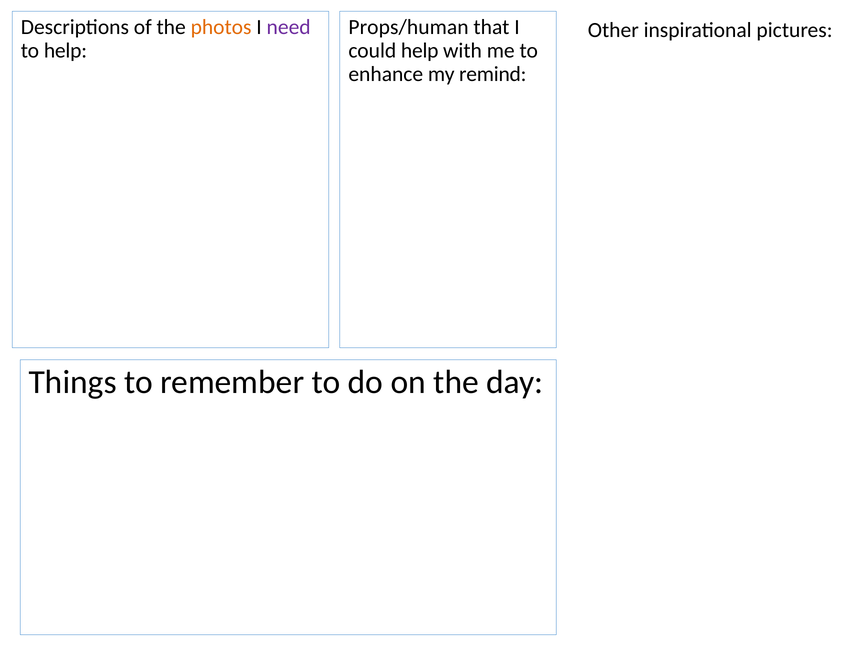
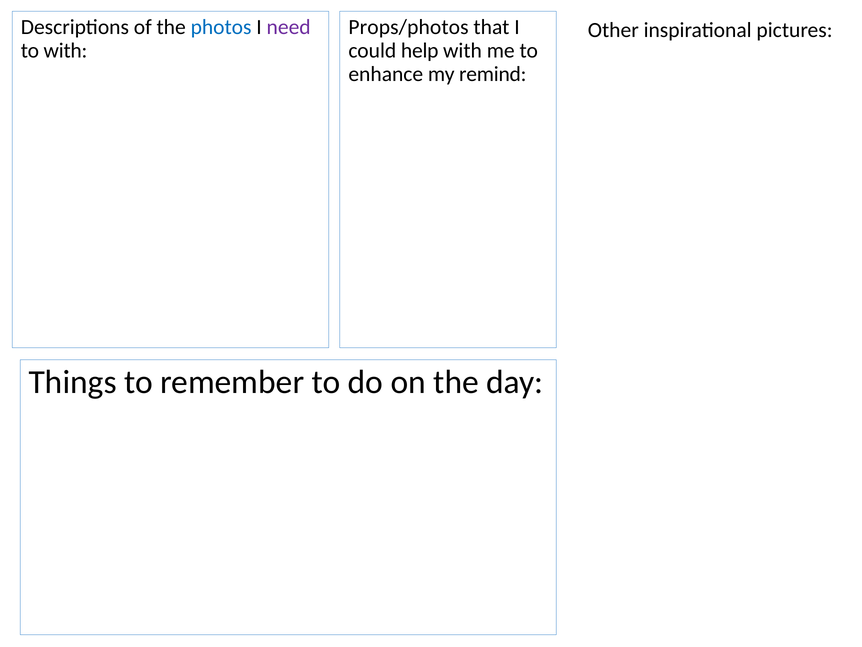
photos colour: orange -> blue
Props/human: Props/human -> Props/photos
to help: help -> with
